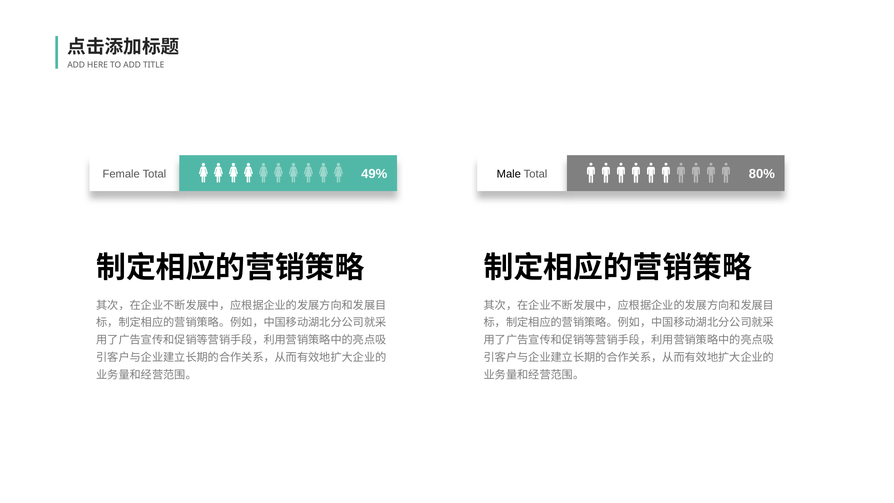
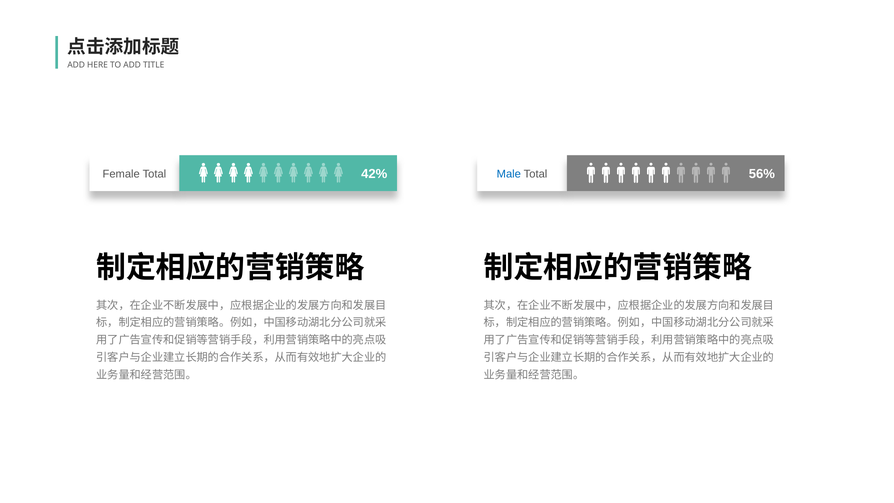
49%: 49% -> 42%
Male colour: black -> blue
80%: 80% -> 56%
